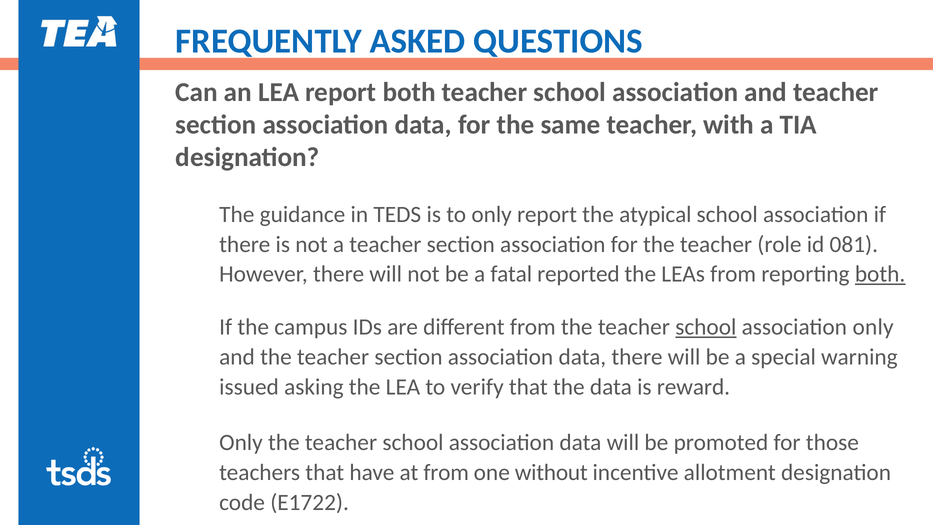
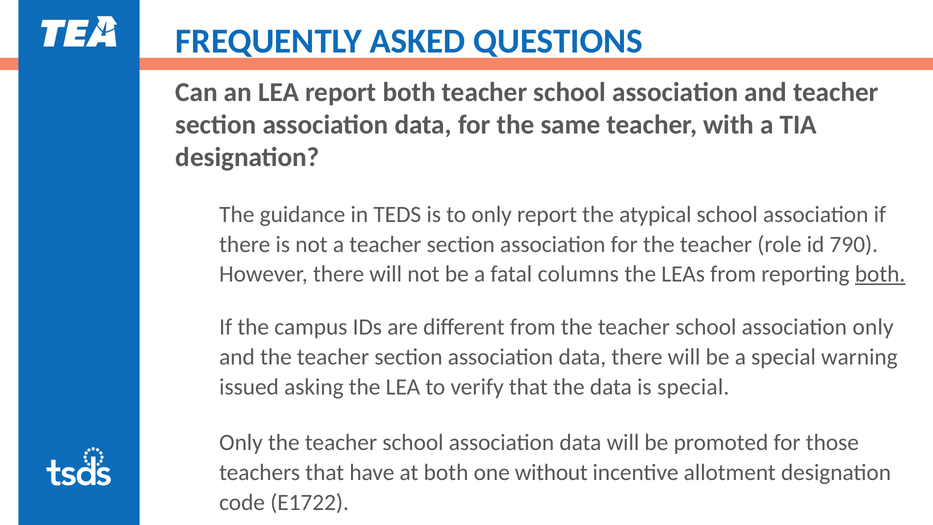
081: 081 -> 790
reported: reported -> columns
school at (706, 327) underline: present -> none
is reward: reward -> special
at from: from -> both
